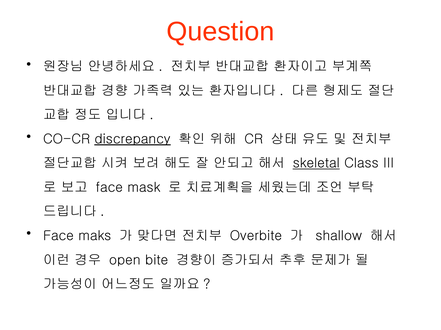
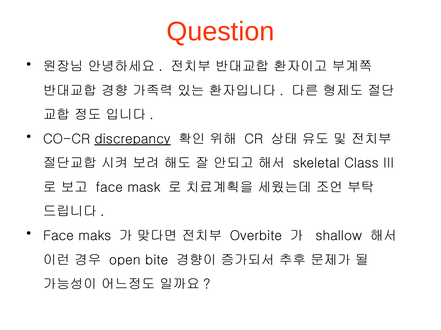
skeletal underline: present -> none
